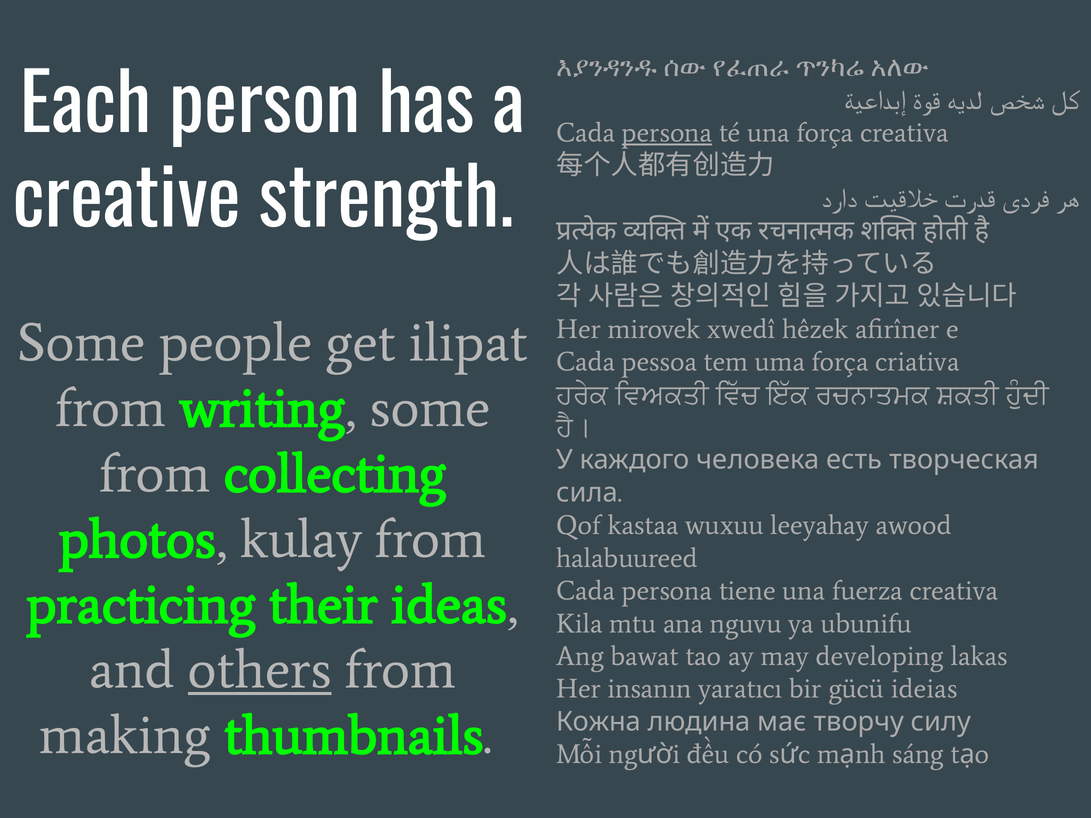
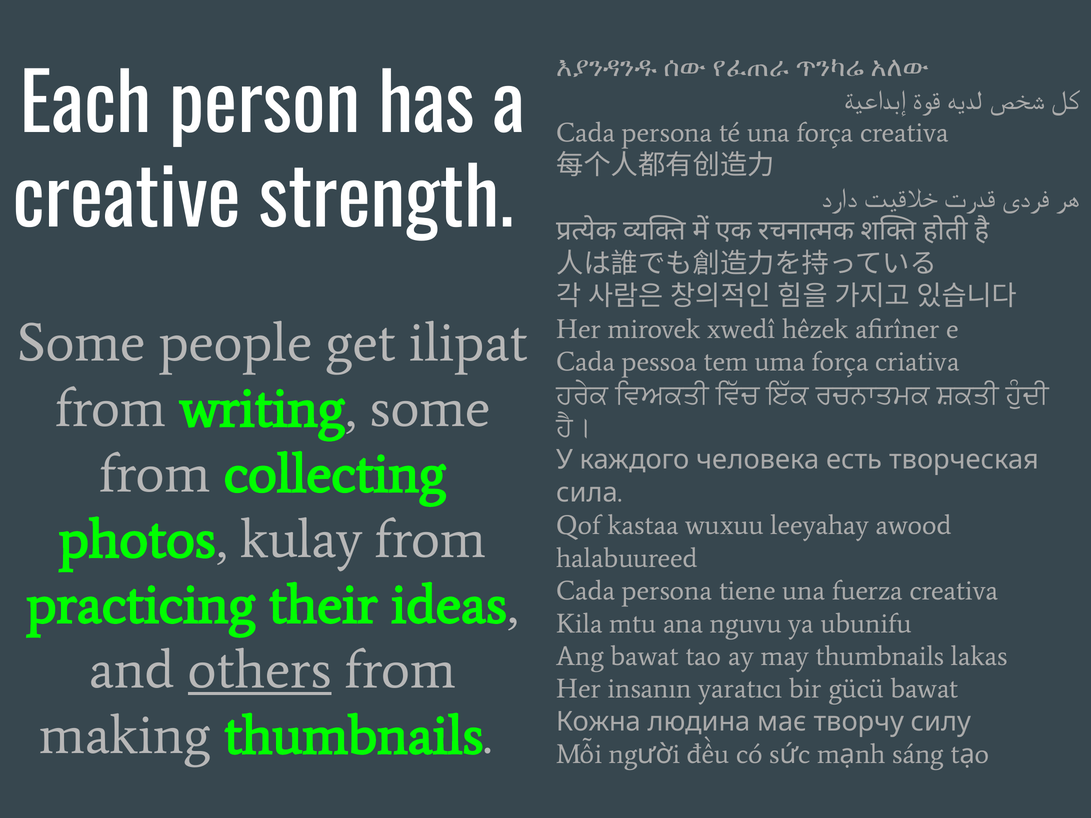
persona at (667, 133) underline: present -> none
may developing: developing -> thumbnails
gücü ideias: ideias -> bawat
